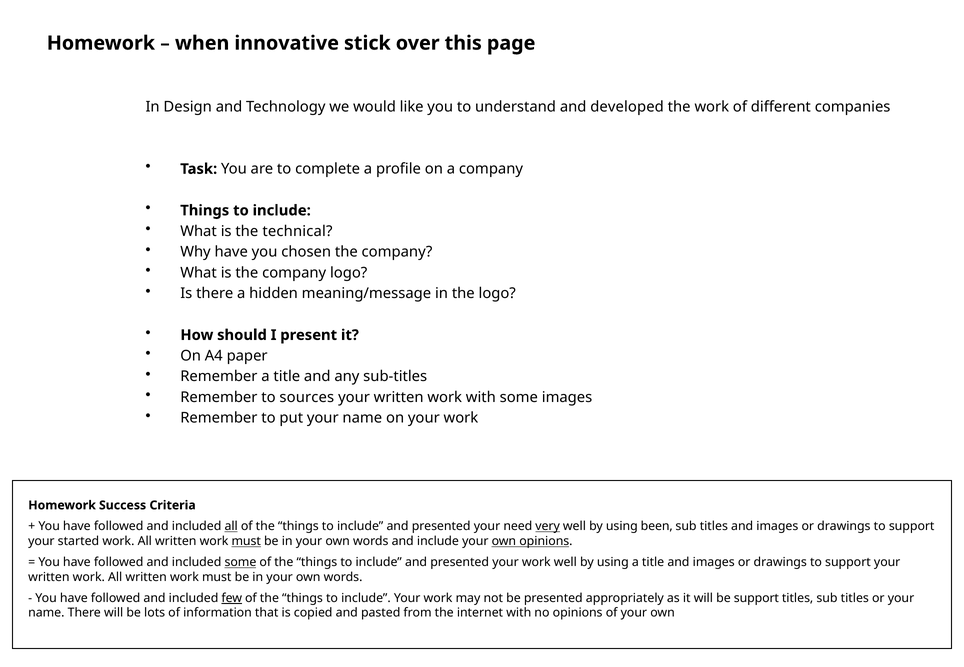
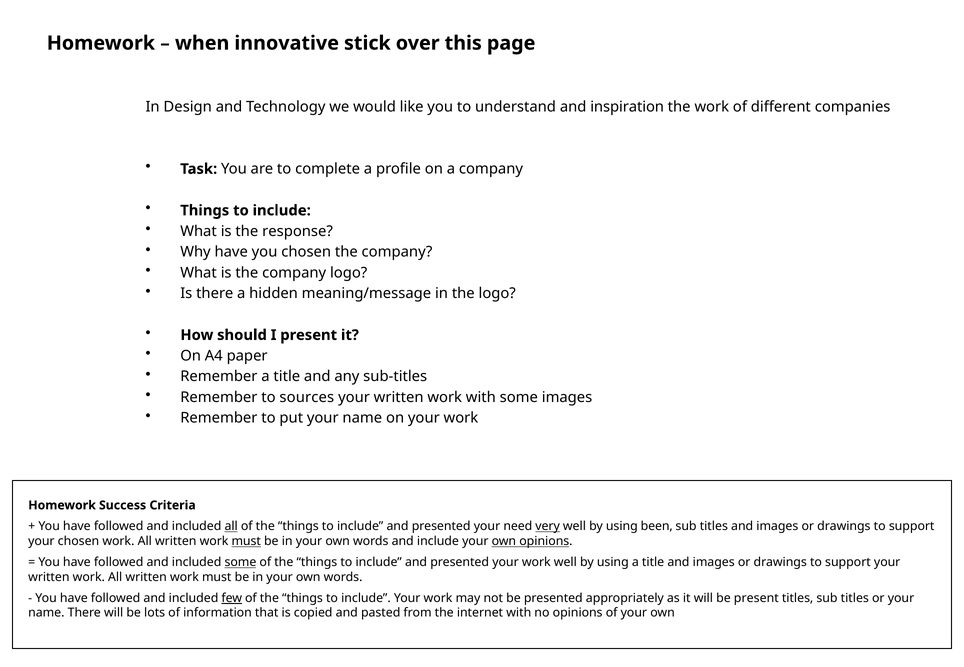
developed: developed -> inspiration
technical: technical -> response
your started: started -> chosen
be support: support -> present
